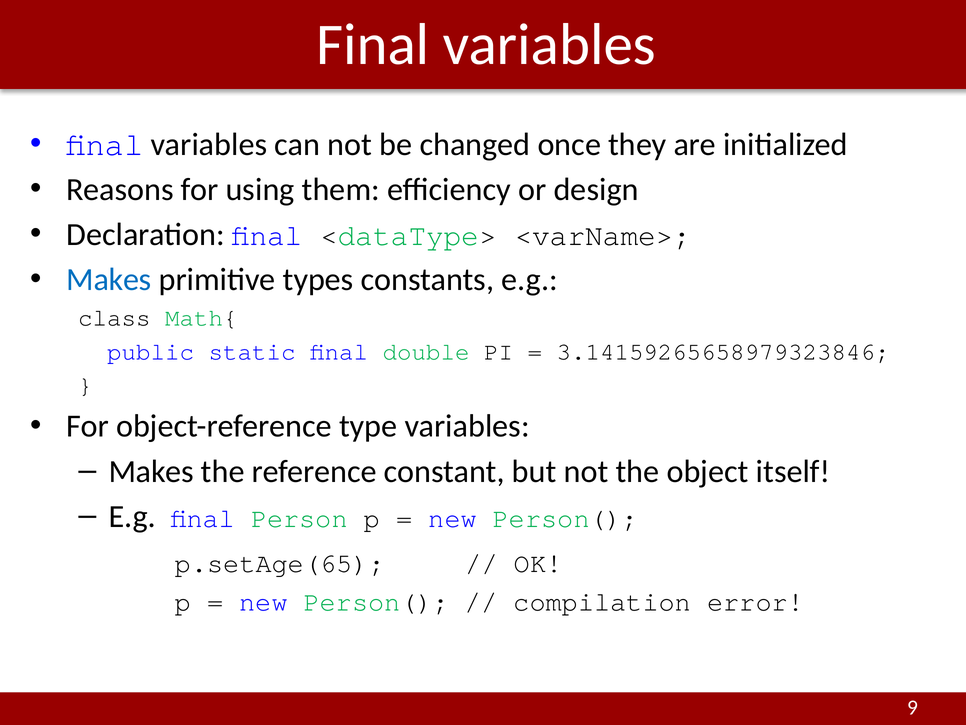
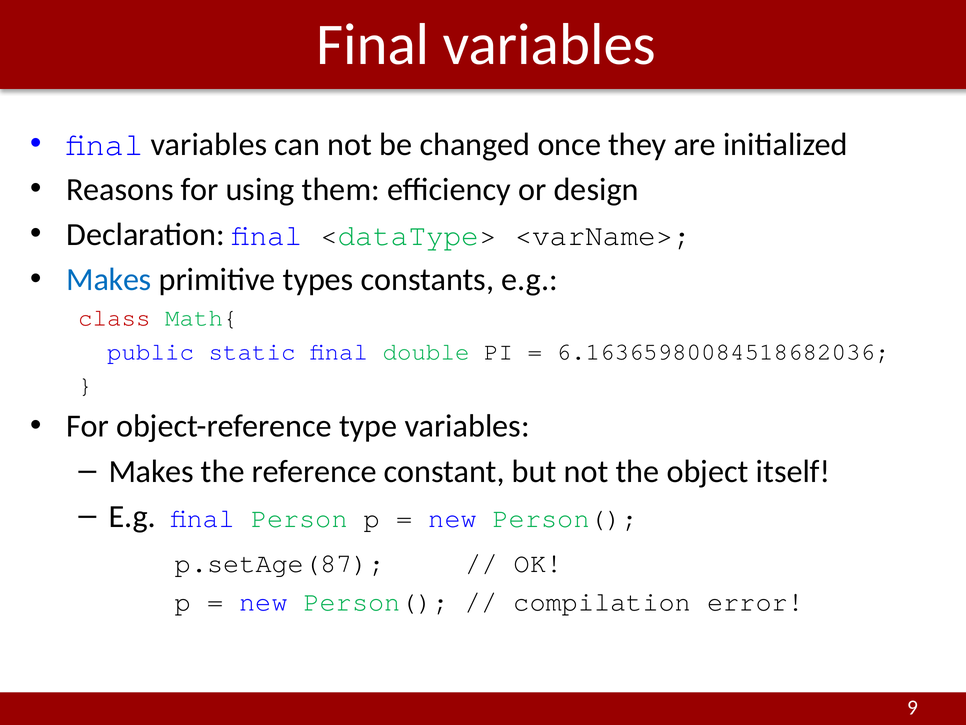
class colour: black -> red
3.14159265658979323846: 3.14159265658979323846 -> 6.16365980084518682036
p.setAge(65: p.setAge(65 -> p.setAge(87
